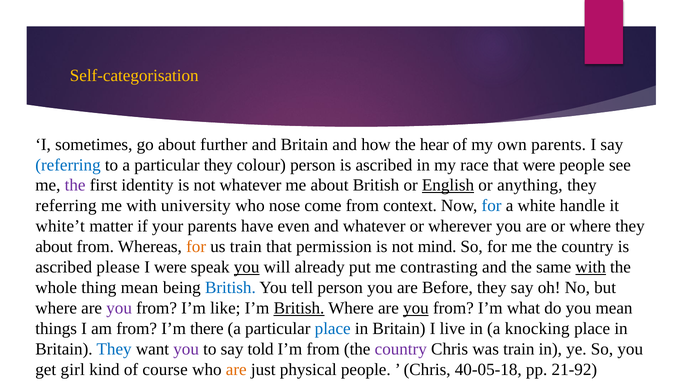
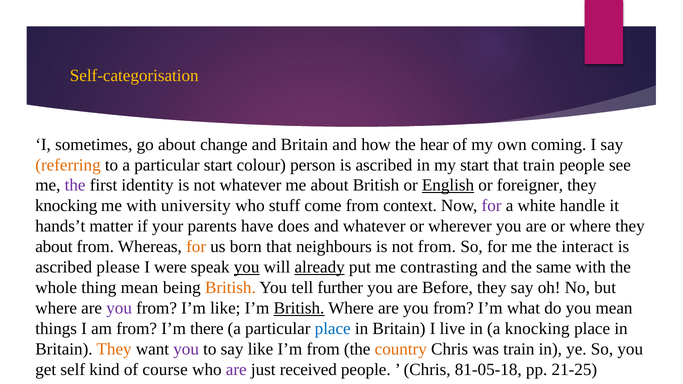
further: further -> change
own parents: parents -> coming
referring at (68, 165) colour: blue -> orange
particular they: they -> start
my race: race -> start
that were: were -> train
anything: anything -> foreigner
referring at (66, 206): referring -> knocking
nose: nose -> stuff
for at (492, 206) colour: blue -> purple
white’t: white’t -> hands’t
even: even -> does
us train: train -> born
permission: permission -> neighbours
not mind: mind -> from
me the country: country -> interact
already underline: none -> present
with at (591, 267) underline: present -> none
British at (230, 288) colour: blue -> orange
tell person: person -> further
you at (416, 308) underline: present -> none
They at (114, 349) colour: blue -> orange
say told: told -> like
country at (401, 349) colour: purple -> orange
girl: girl -> self
are at (236, 370) colour: orange -> purple
physical: physical -> received
40-05-18: 40-05-18 -> 81-05-18
21-92: 21-92 -> 21-25
